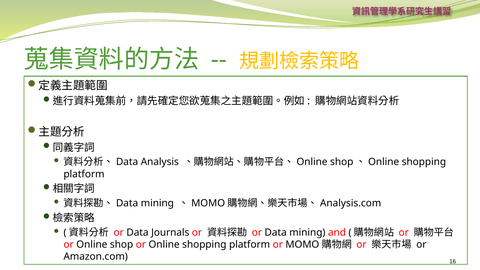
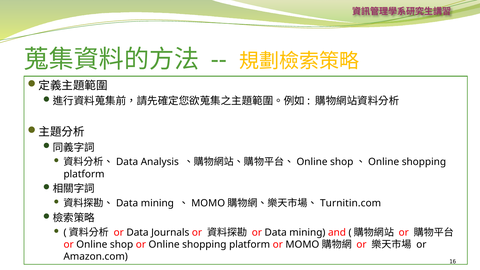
Analysis.com: Analysis.com -> Turnitin.com
